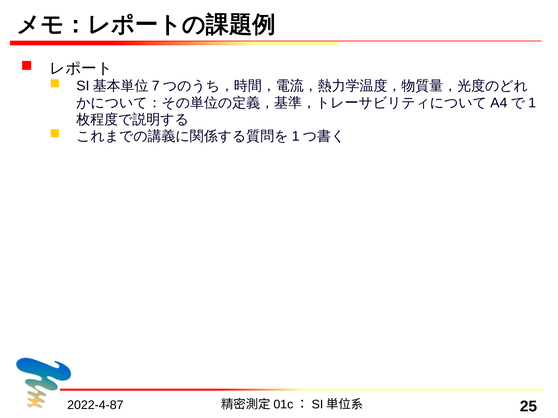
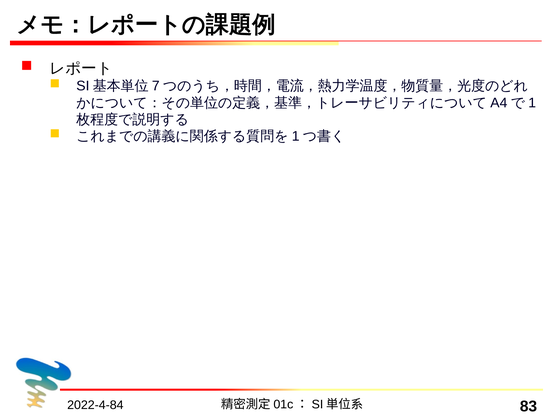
2022-4-87: 2022-4-87 -> 2022-4-84
25: 25 -> 83
